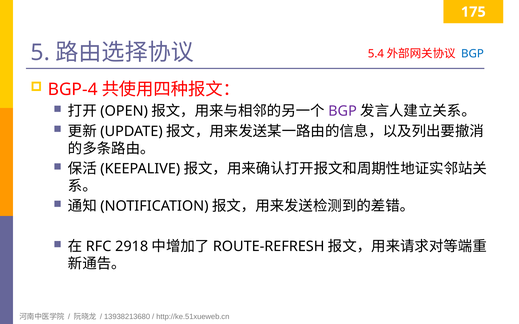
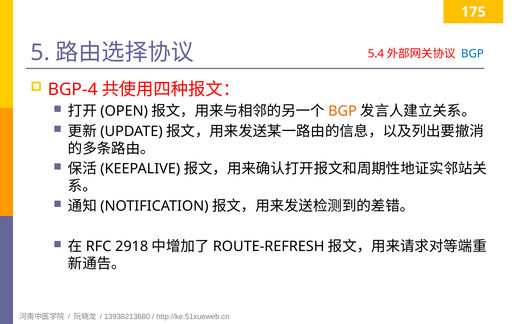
BGP at (343, 111) colour: purple -> orange
